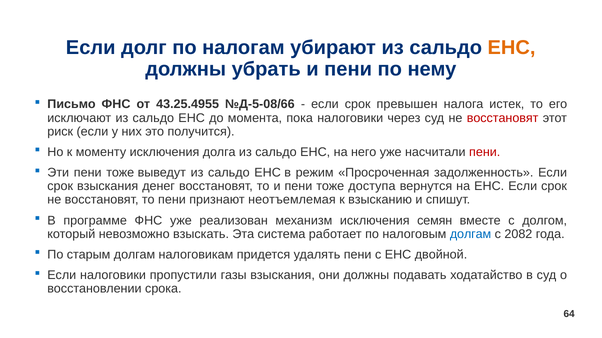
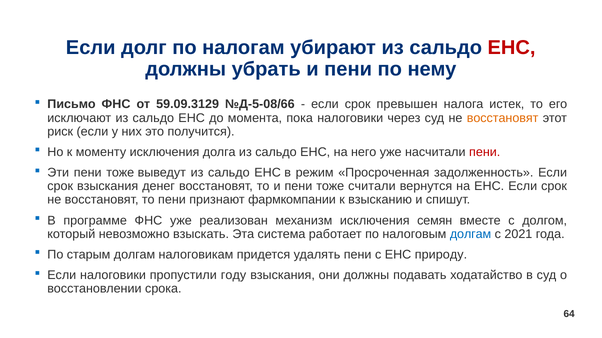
ЕНС at (512, 48) colour: orange -> red
43.25.4955: 43.25.4955 -> 59.09.3129
восстановят at (503, 118) colour: red -> orange
доступа: доступа -> считали
неотъемлемая: неотъемлемая -> фармкомпании
2082: 2082 -> 2021
двойной: двойной -> природу
газы: газы -> году
